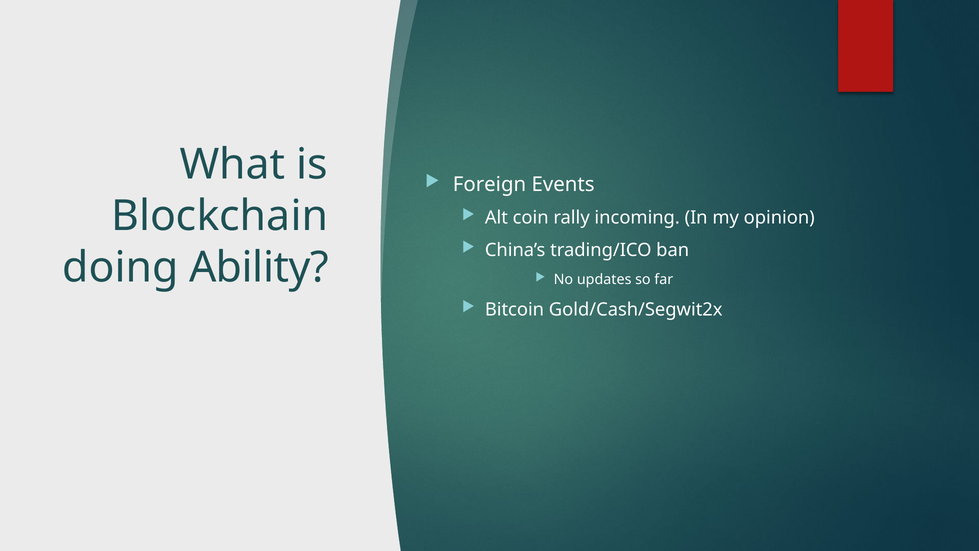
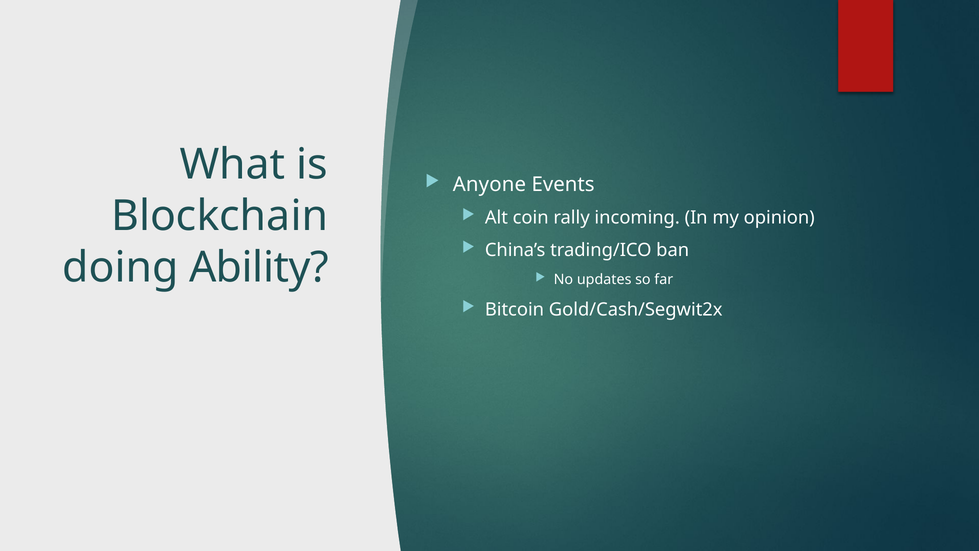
Foreign: Foreign -> Anyone
